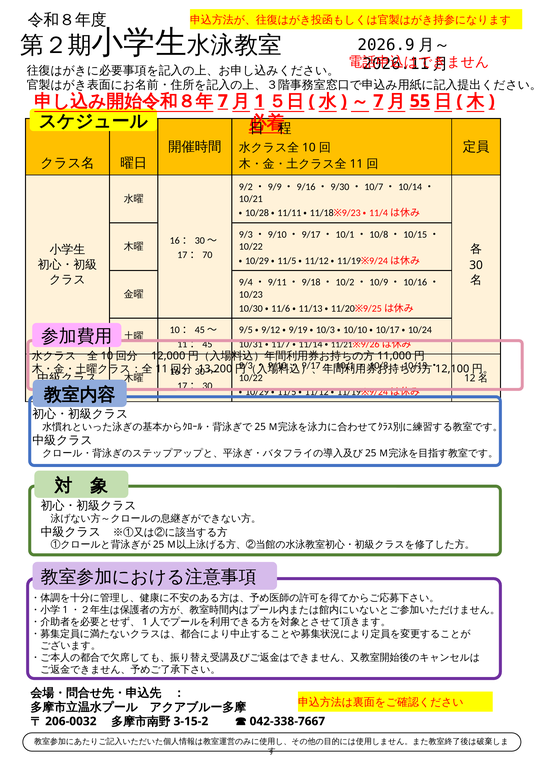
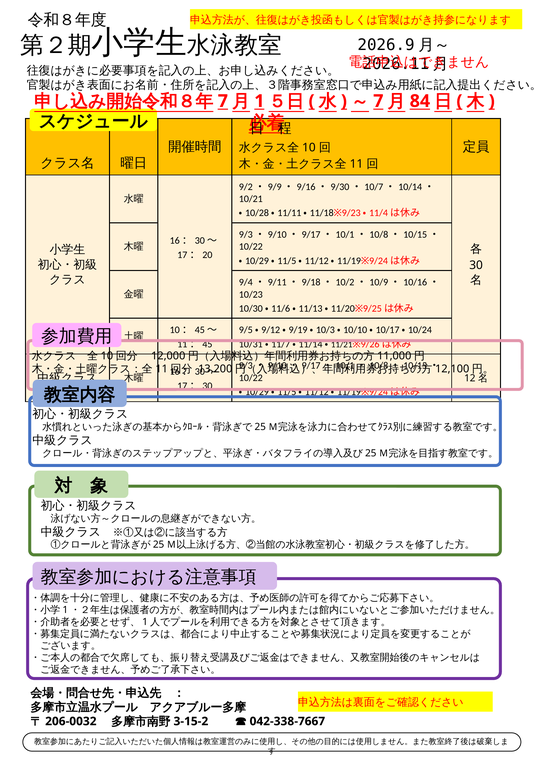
55: 55 -> 84
70: 70 -> 20
